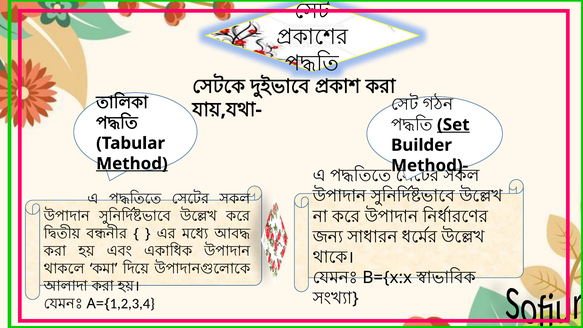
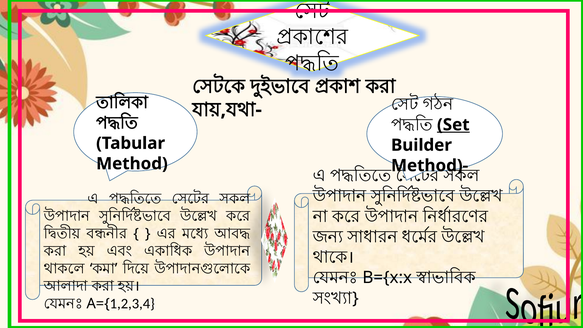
Method underline: present -> none
